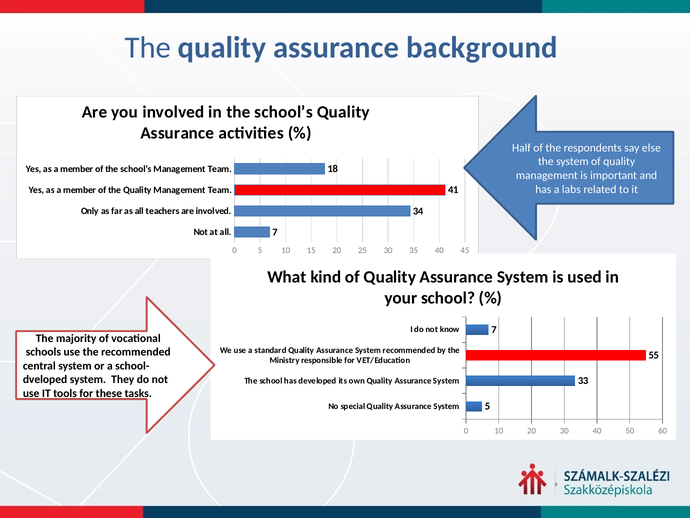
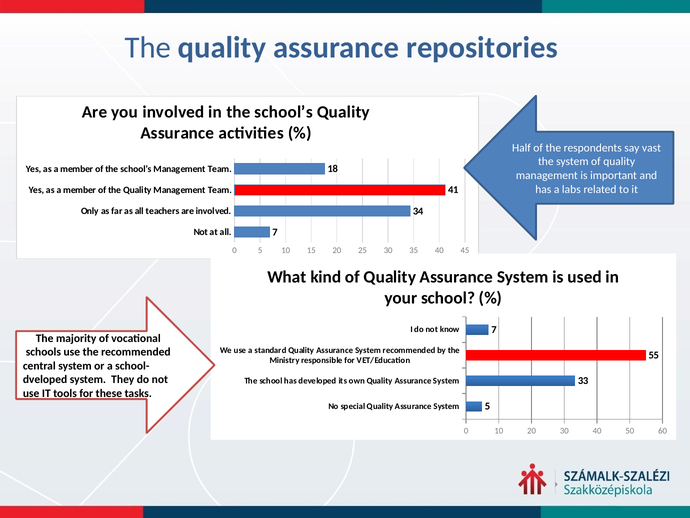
background: background -> repositories
else: else -> vast
